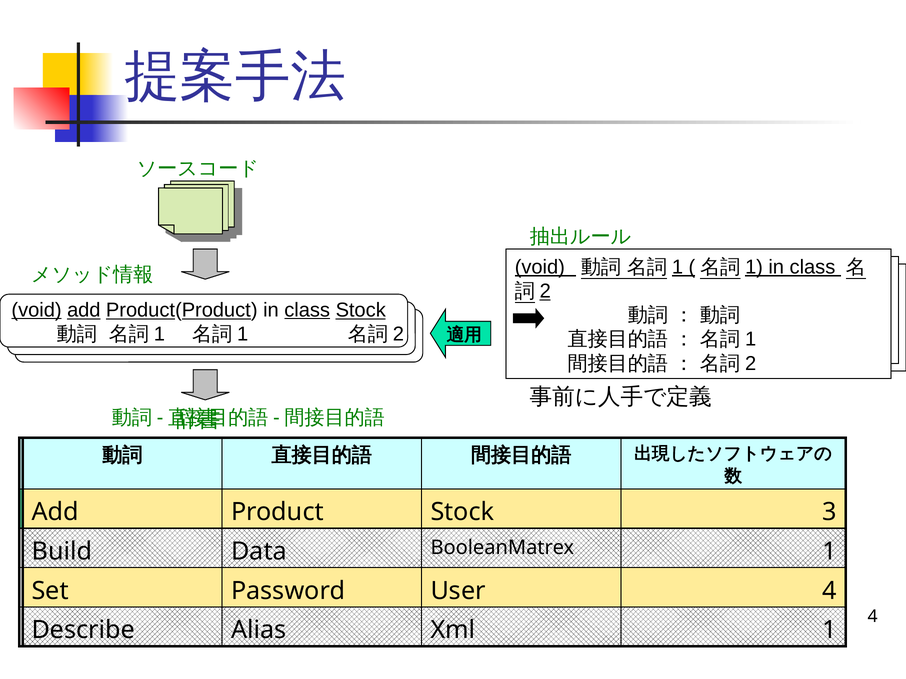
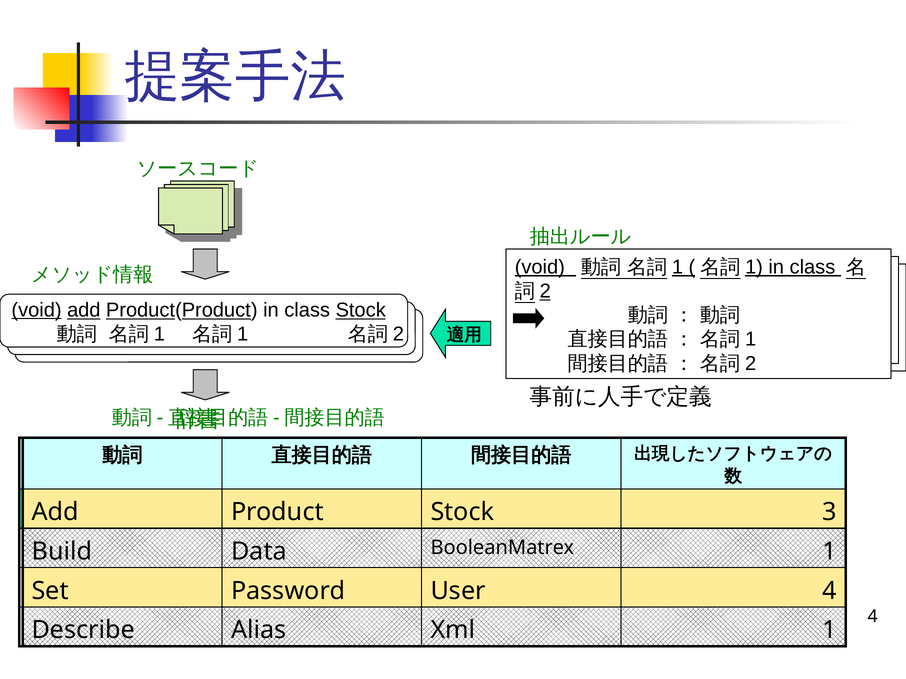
class at (307, 310) underline: present -> none
